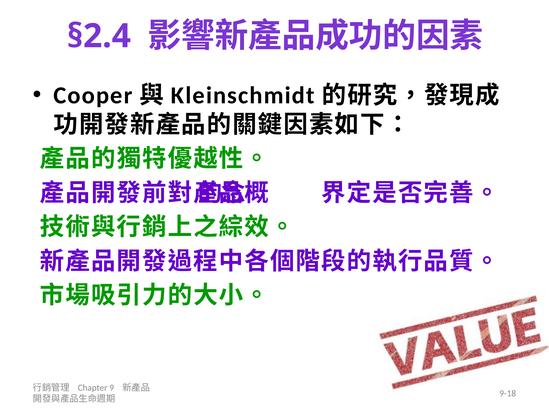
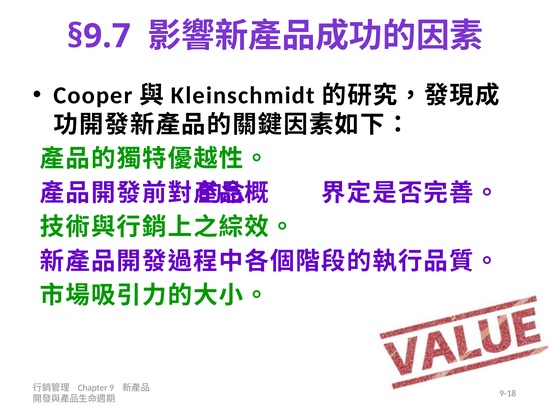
§2.4: §2.4 -> §9.7
